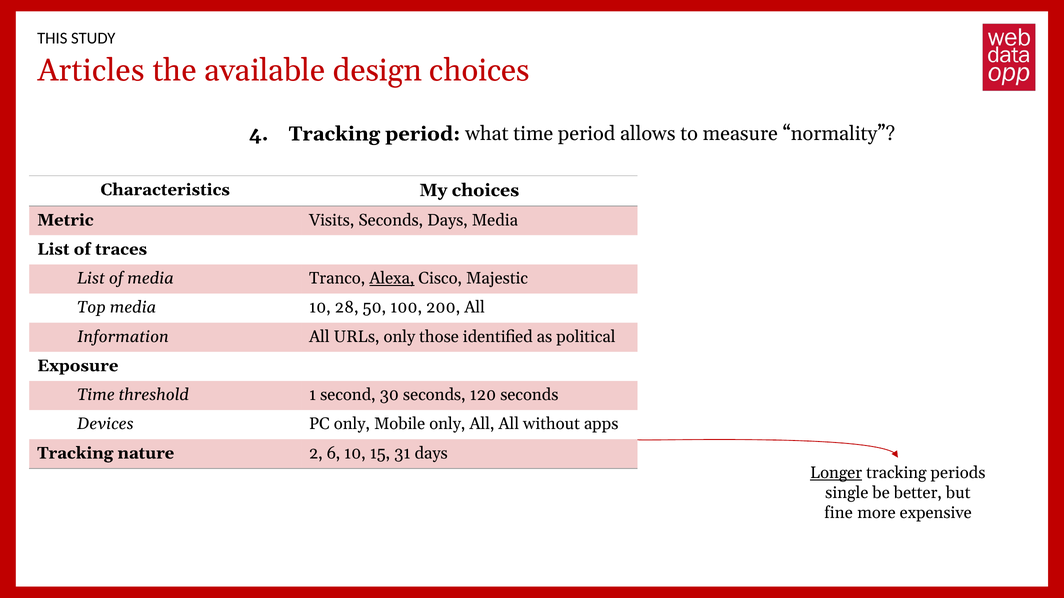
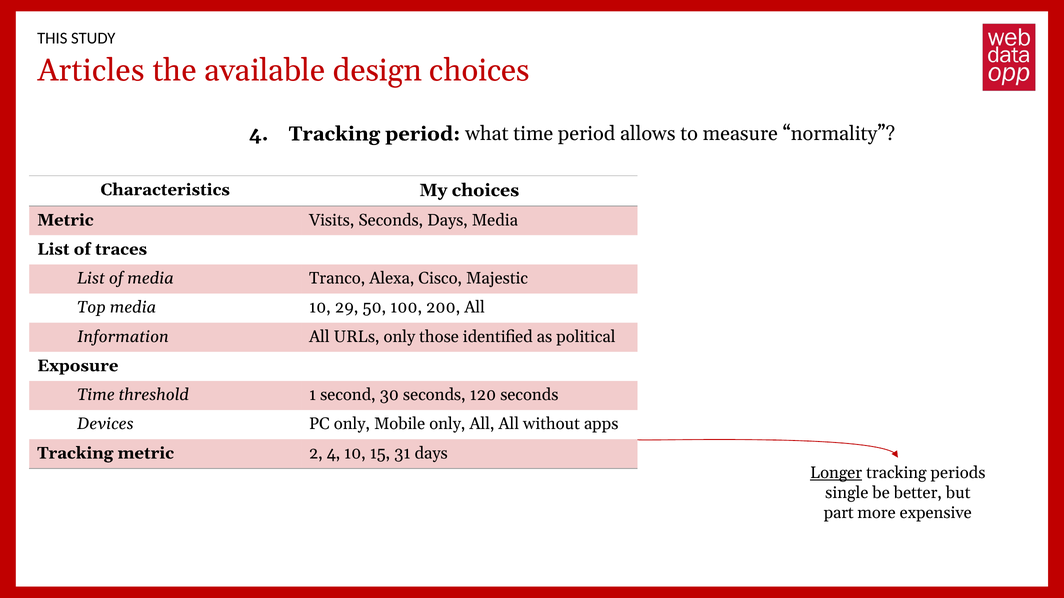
Alexa underline: present -> none
28: 28 -> 29
Tracking nature: nature -> metric
2 6: 6 -> 4
fine: fine -> part
